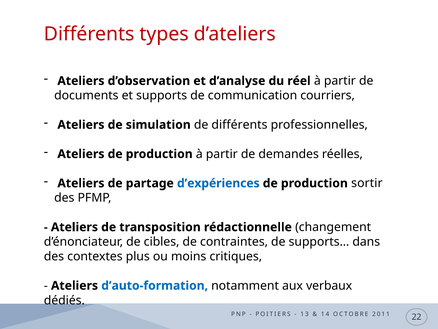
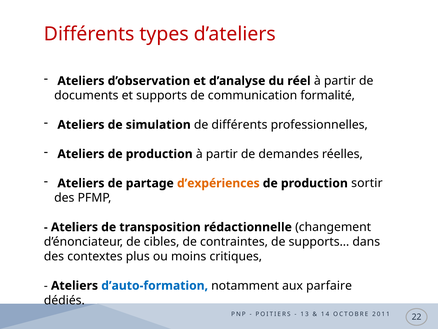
courriers: courriers -> formalité
d’expériences colour: blue -> orange
verbaux: verbaux -> parfaire
